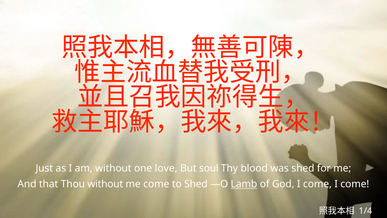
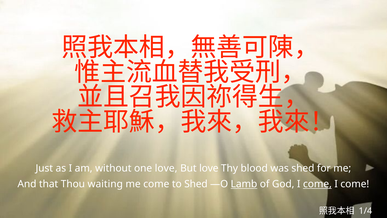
But soul: soul -> love
Thou without: without -> waiting
come at (317, 184) underline: none -> present
